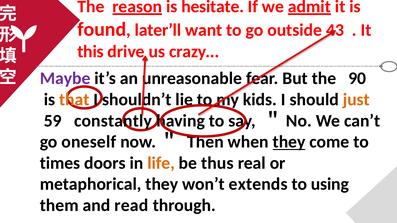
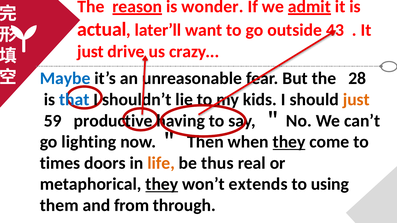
hesitate: hesitate -> wonder
found: found -> actual
this at (90, 52): this -> just
Maybe colour: purple -> blue
90: 90 -> 28
that colour: orange -> blue
constantly: constantly -> productive
oneself: oneself -> lighting
they at (162, 184) underline: none -> present
read: read -> from
